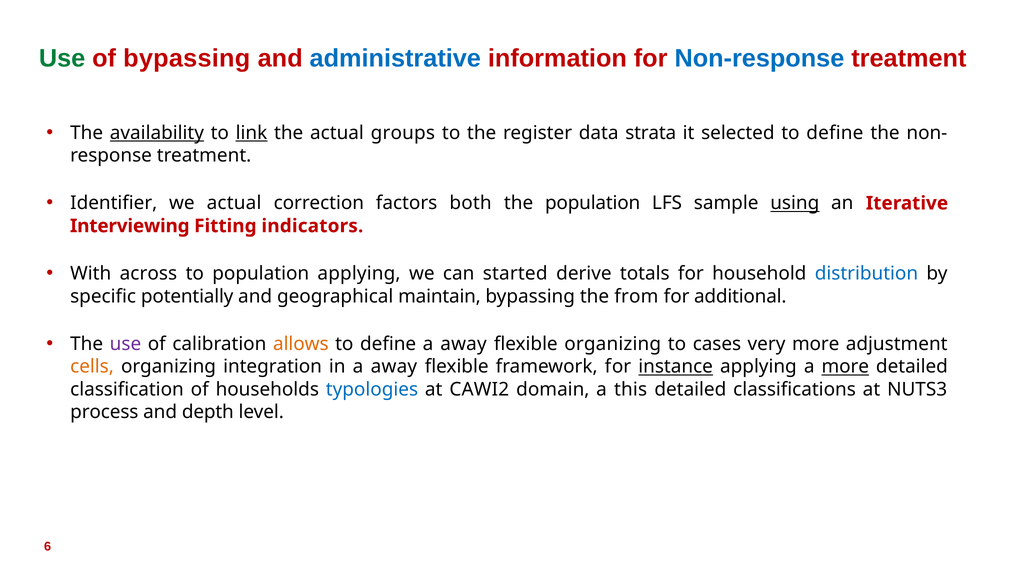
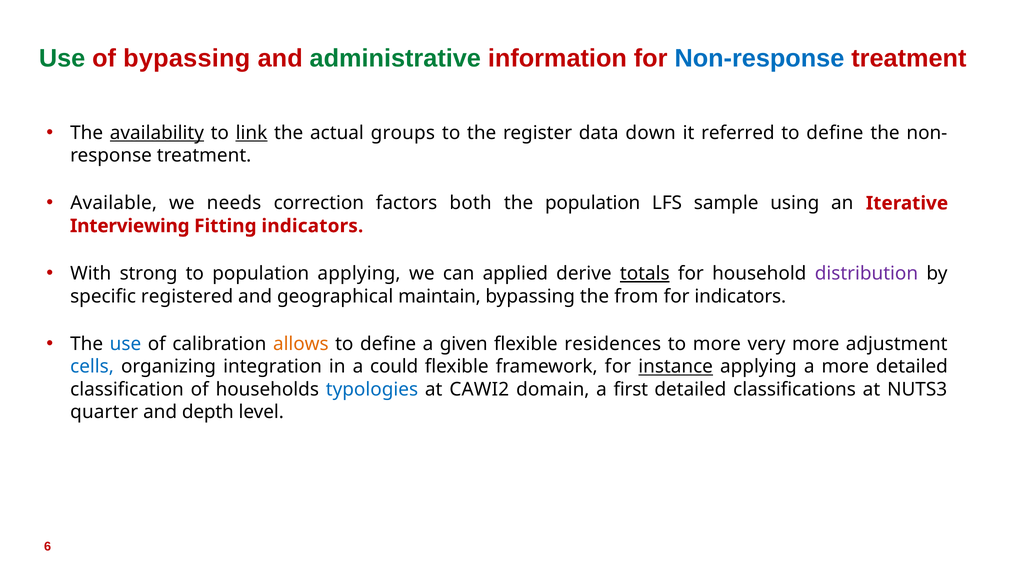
administrative colour: blue -> green
strata: strata -> down
selected: selected -> referred
Identifier: Identifier -> Available
we actual: actual -> needs
using underline: present -> none
across: across -> strong
started: started -> applied
totals underline: none -> present
distribution colour: blue -> purple
potentially: potentially -> registered
for additional: additional -> indicators
use at (125, 344) colour: purple -> blue
define a away: away -> given
flexible organizing: organizing -> residences
to cases: cases -> more
cells colour: orange -> blue
in a away: away -> could
more at (845, 367) underline: present -> none
this: this -> first
process: process -> quarter
